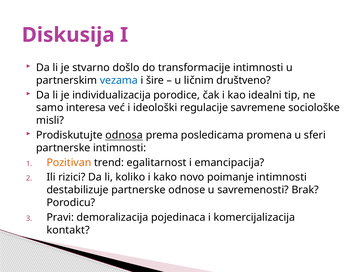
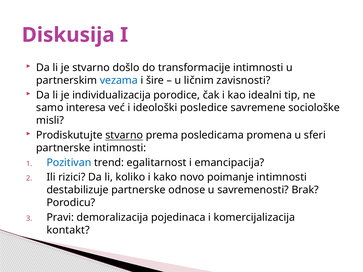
društveno: društveno -> zavisnosti
regulacije: regulacije -> posledice
Prodiskutujte odnosa: odnosa -> stvarno
Pozitivan colour: orange -> blue
